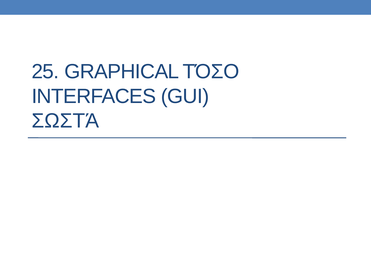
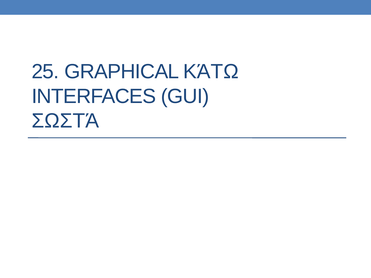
ΤΌΣΟ: ΤΌΣΟ -> ΚΆΤΩ
